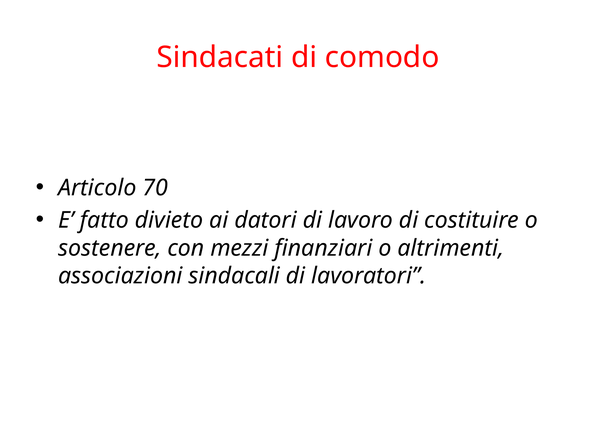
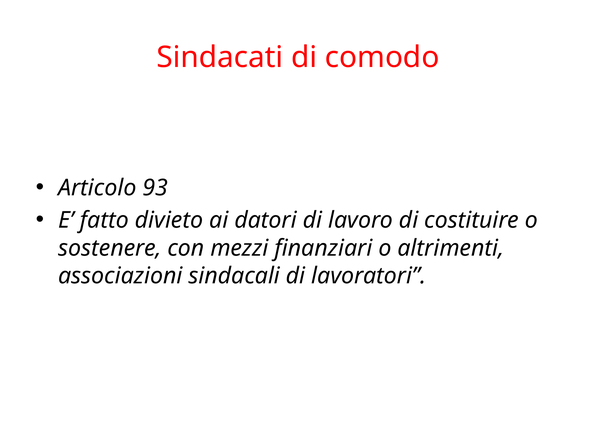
70: 70 -> 93
